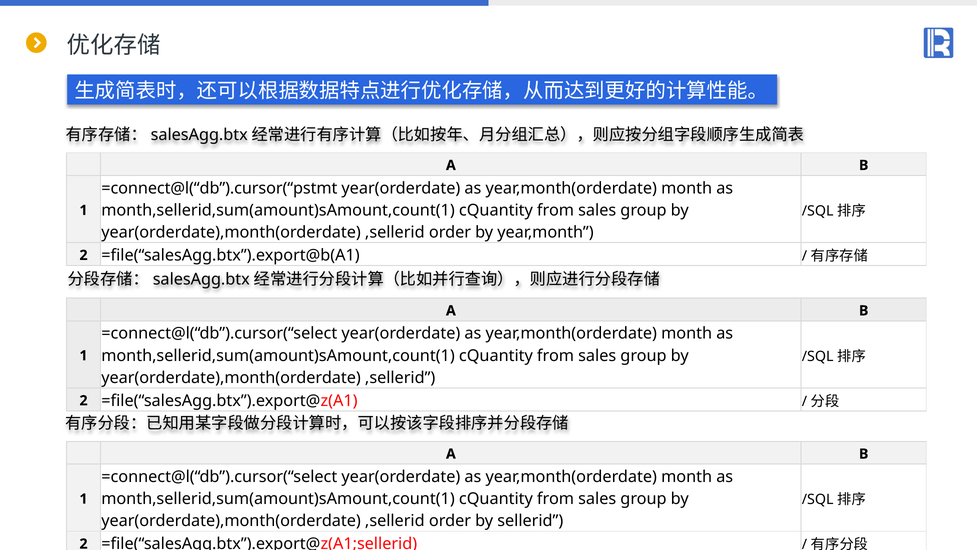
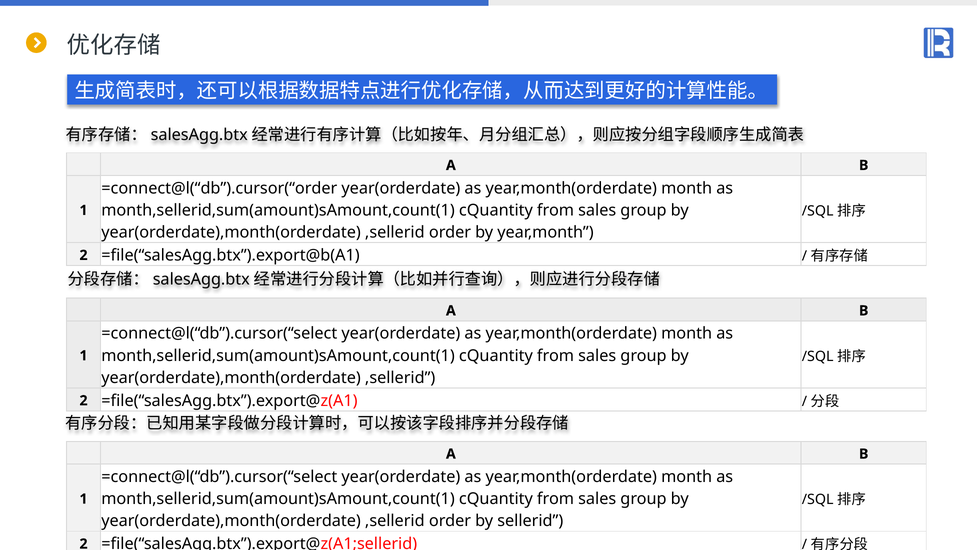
=connect@l(“db”).cursor(“pstmt: =connect@l(“db”).cursor(“pstmt -> =connect@l(“db”).cursor(“order
